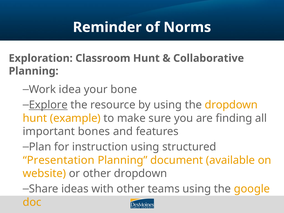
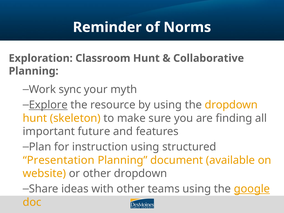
idea: idea -> sync
bone: bone -> myth
example: example -> skeleton
bones: bones -> future
google underline: none -> present
